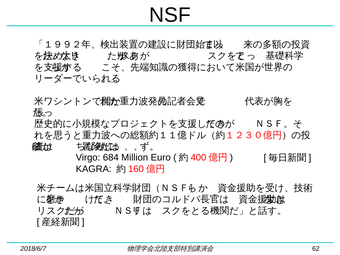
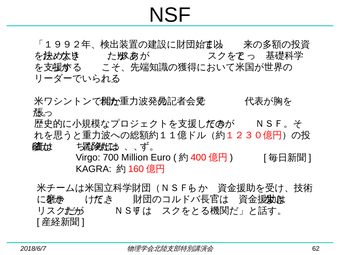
684: 684 -> 700
